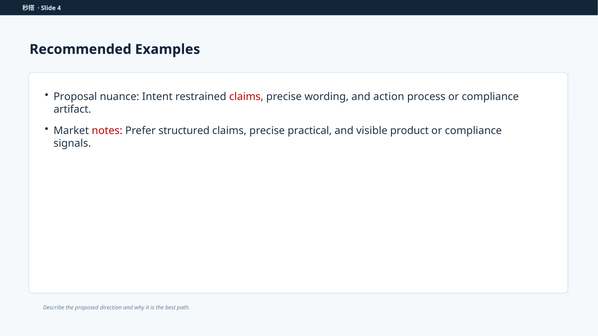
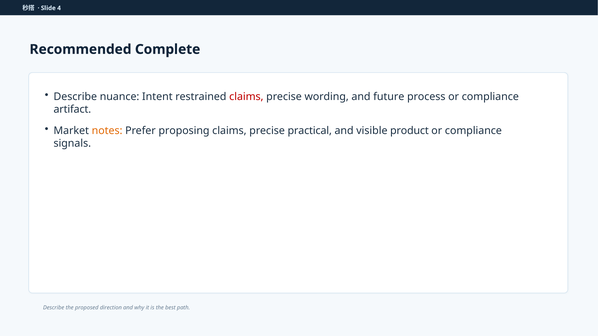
Examples: Examples -> Complete
Proposal at (75, 97): Proposal -> Describe
action: action -> future
notes colour: red -> orange
structured: structured -> proposing
